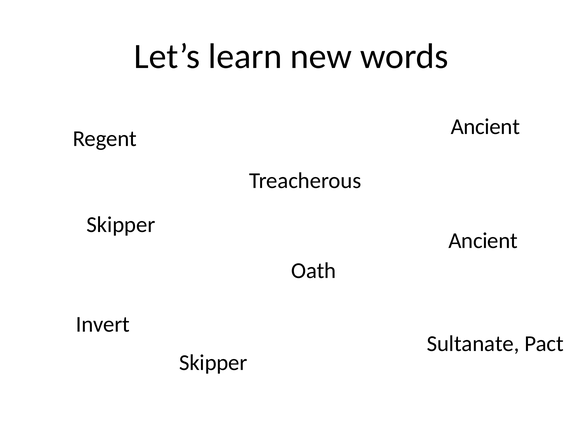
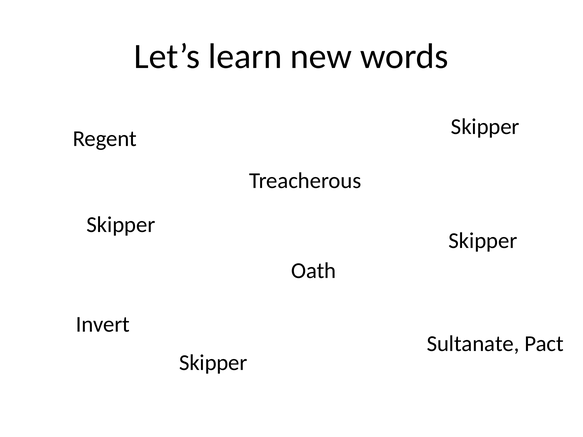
Ancient at (485, 127): Ancient -> Skipper
Ancient at (483, 241): Ancient -> Skipper
